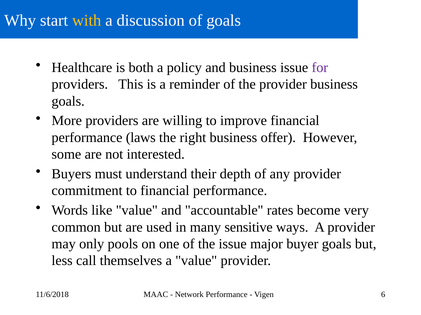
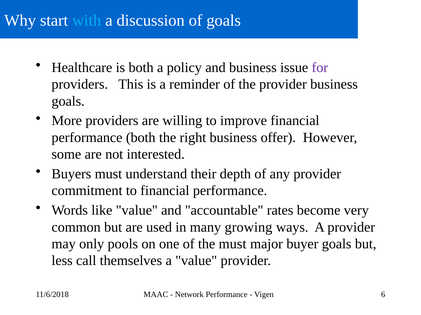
with colour: yellow -> light blue
performance laws: laws -> both
sensitive: sensitive -> growing
the issue: issue -> must
